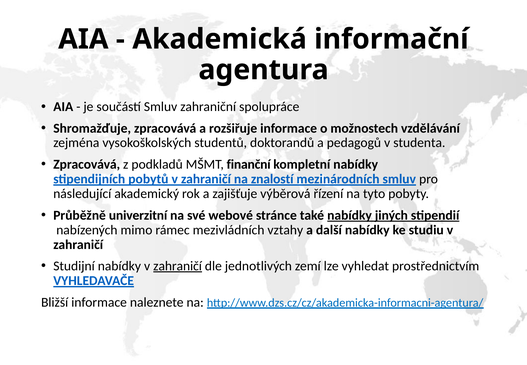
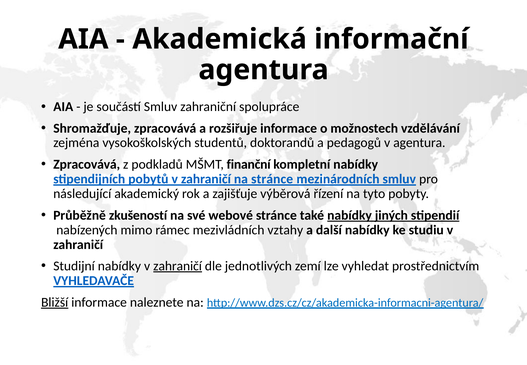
v studenta: studenta -> agentura
na znalostí: znalostí -> stránce
univerzitní: univerzitní -> zkušeností
Bližší underline: none -> present
